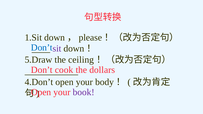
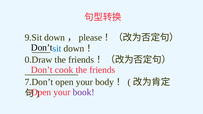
1.Sit: 1.Sit -> 9.Sit
Don’t at (42, 48) colour: blue -> black
sit colour: purple -> blue
5.Draw: 5.Draw -> 0.Draw
ceiling at (81, 60): ceiling -> friends
dollars at (102, 70): dollars -> friends
4.Don’t: 4.Don’t -> 7.Don’t
